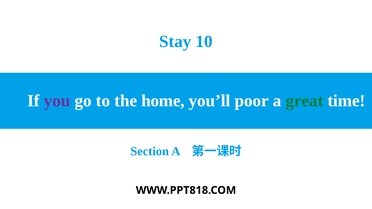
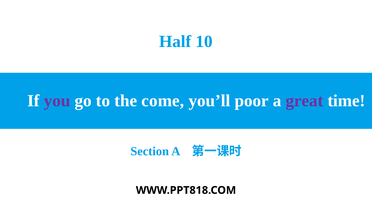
Stay: Stay -> Half
home: home -> come
great colour: green -> purple
